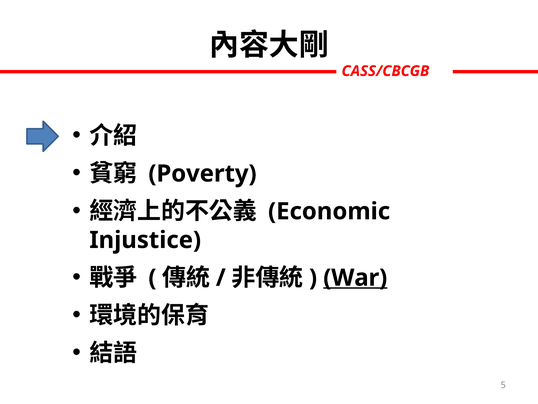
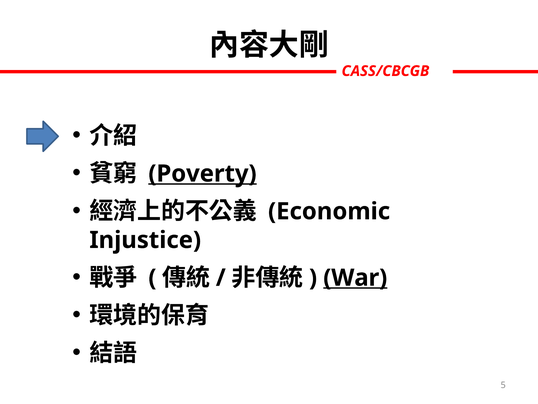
Poverty underline: none -> present
